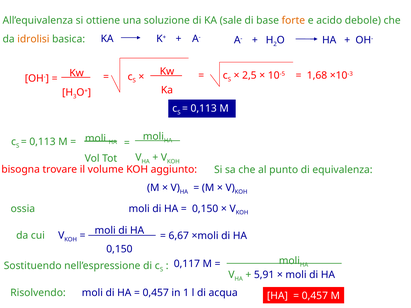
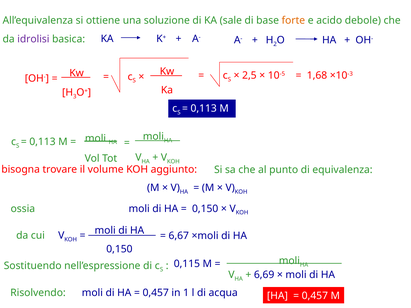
idrolisi colour: orange -> purple
0,117: 0,117 -> 0,115
5,91: 5,91 -> 6,69
